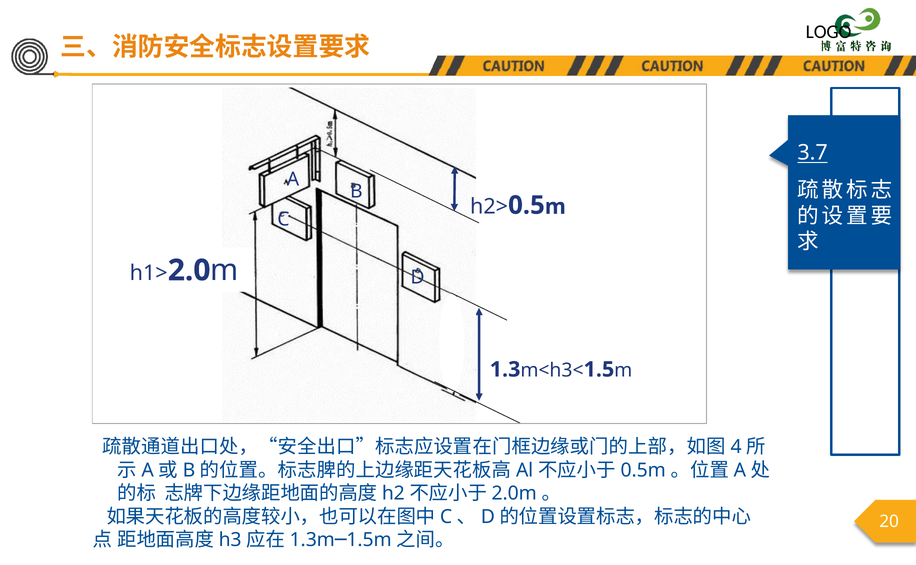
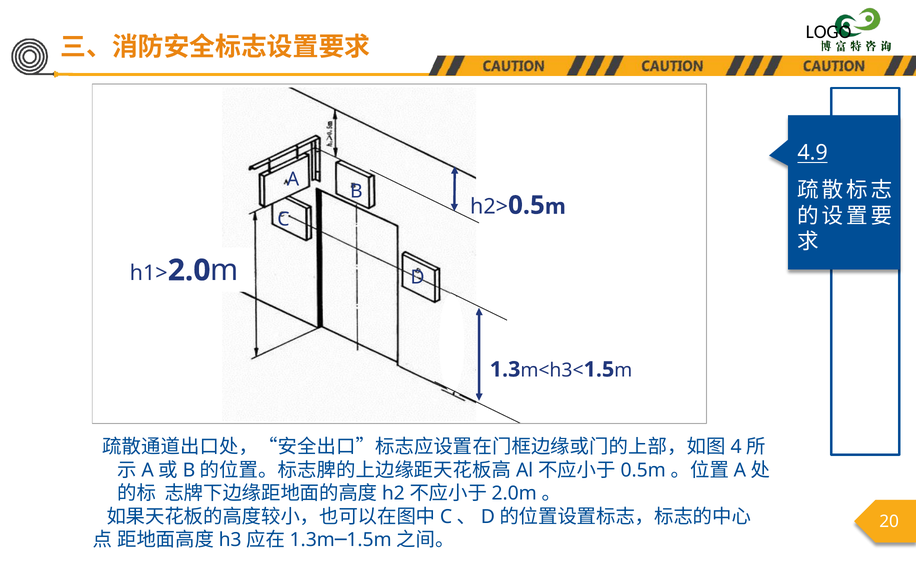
3.7: 3.7 -> 4.9
